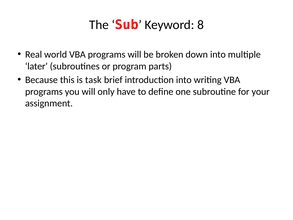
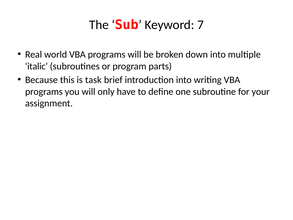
8: 8 -> 7
later: later -> italic
